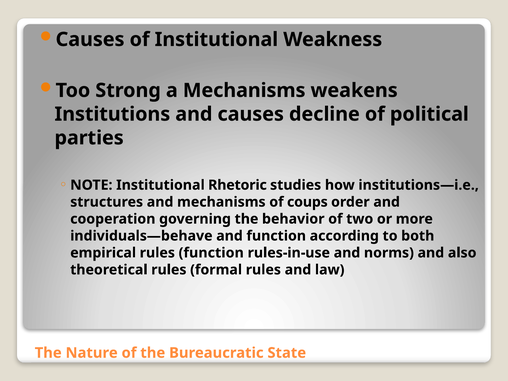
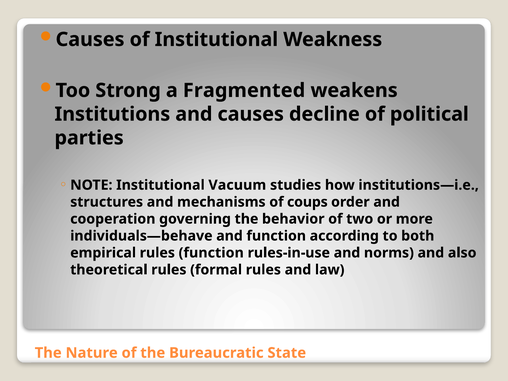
a Mechanisms: Mechanisms -> Fragmented
Rhetoric: Rhetoric -> Vacuum
